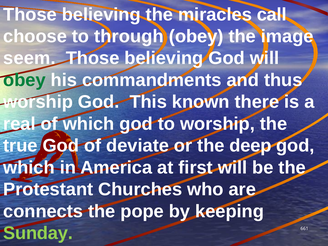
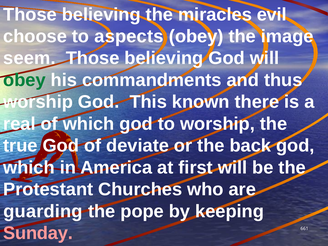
call: call -> evil
through: through -> aspects
deep: deep -> back
connects: connects -> guarding
Sunday colour: light green -> pink
